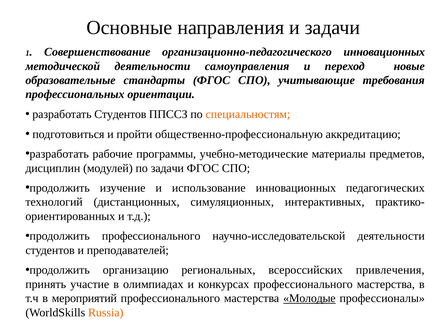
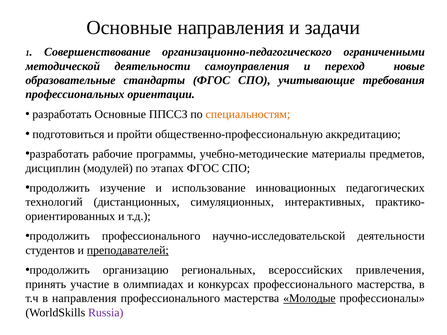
организационно-педагогического инновационных: инновационных -> ограниченными
разработать Студентов: Студентов -> Основные
по задачи: задачи -> этапах
преподавателей underline: none -> present
в мероприятий: мероприятий -> направления
Russia colour: orange -> purple
